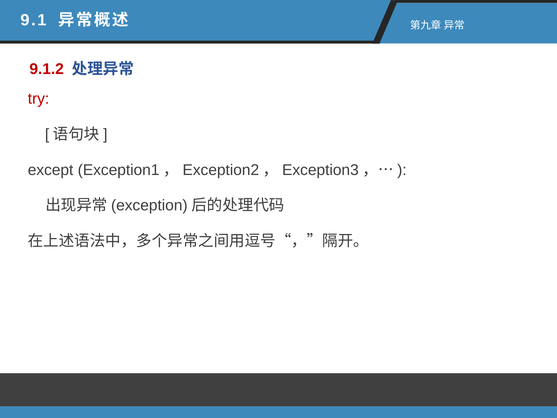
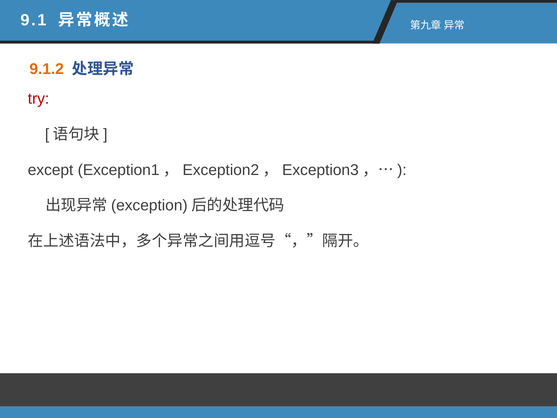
9.1.2 colour: red -> orange
